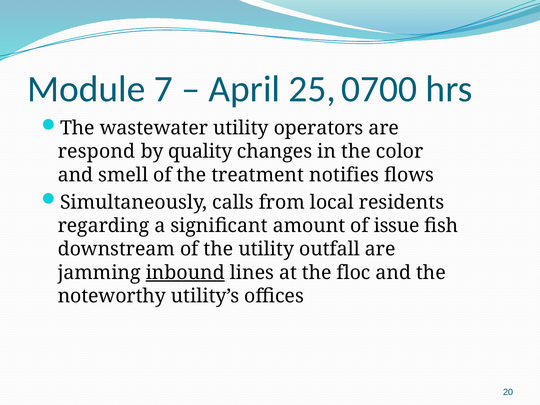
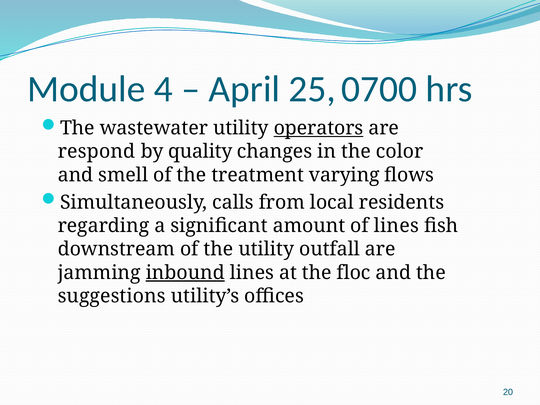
7: 7 -> 4
operators underline: none -> present
notifies: notifies -> varying
of issue: issue -> lines
noteworthy: noteworthy -> suggestions
